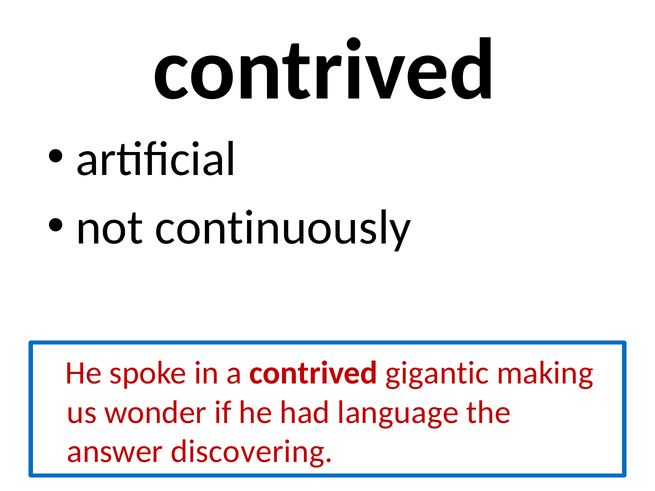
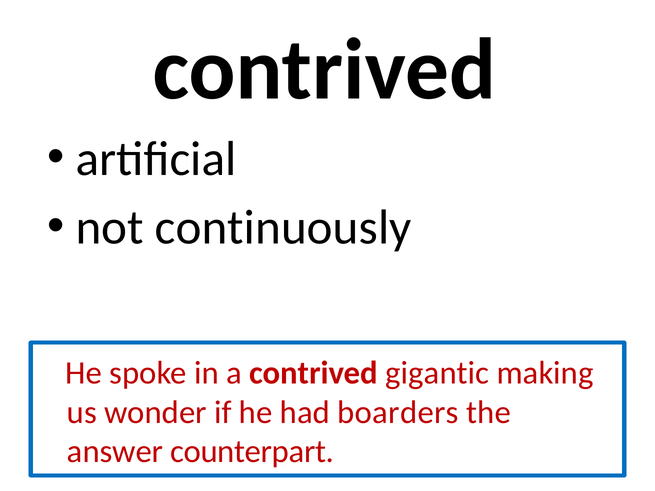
language: language -> boarders
discovering: discovering -> counterpart
